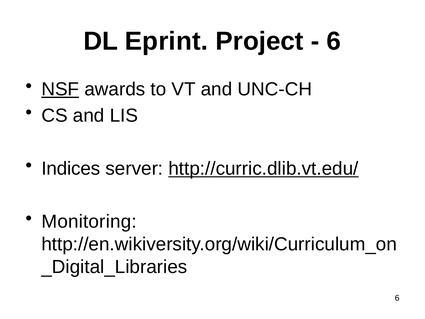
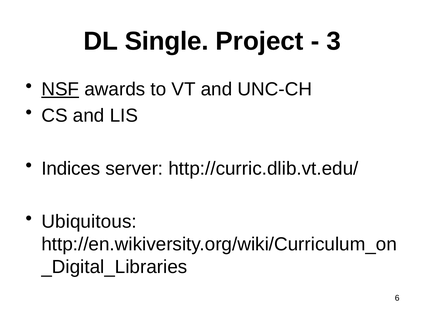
Eprint: Eprint -> Single
6 at (334, 41): 6 -> 3
http://curric.dlib.vt.edu/ underline: present -> none
Monitoring: Monitoring -> Ubiquitous
